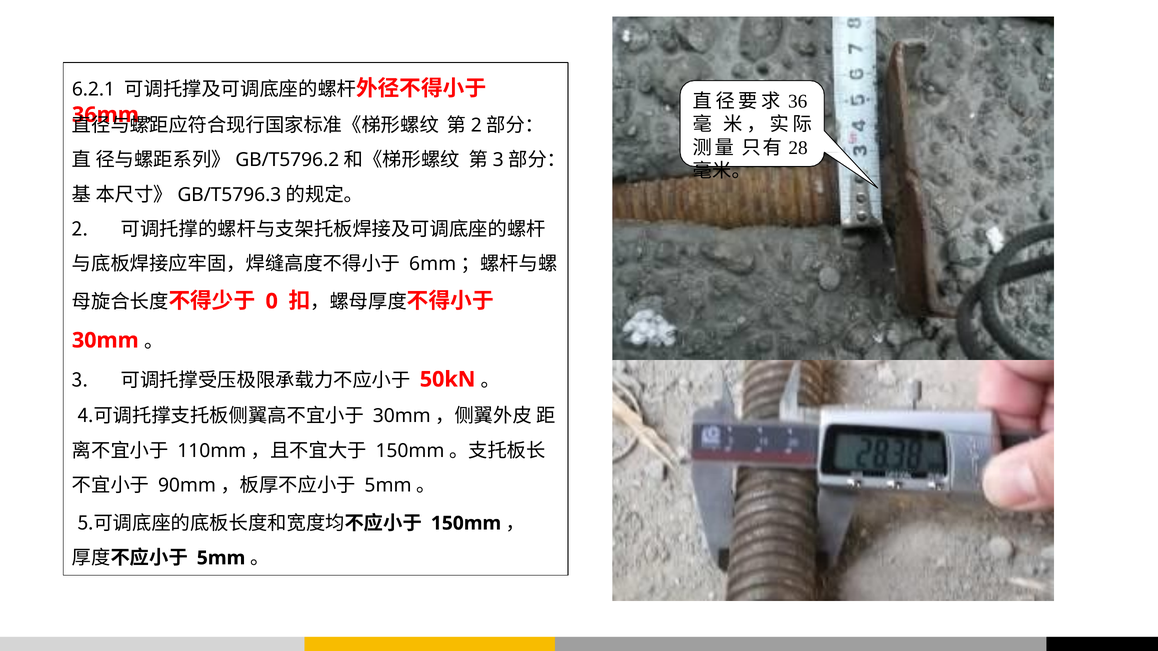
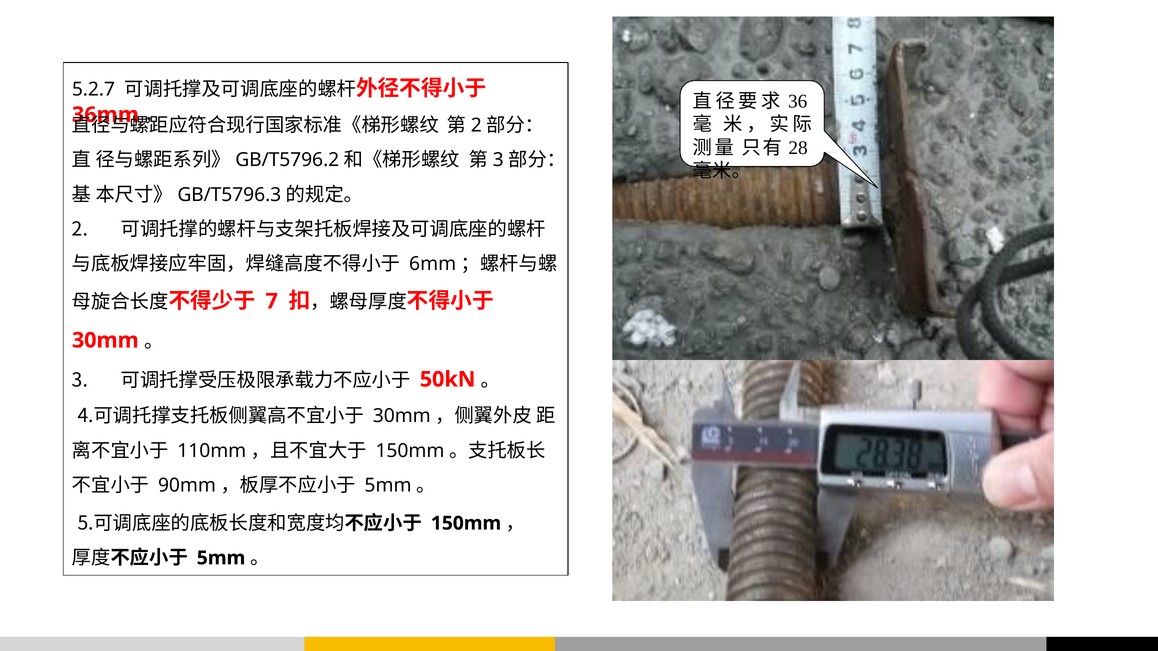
6.2.1: 6.2.1 -> 5.2.7
0: 0 -> 7
